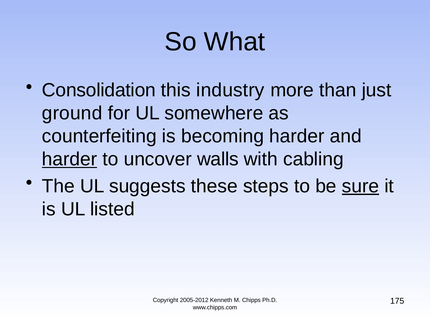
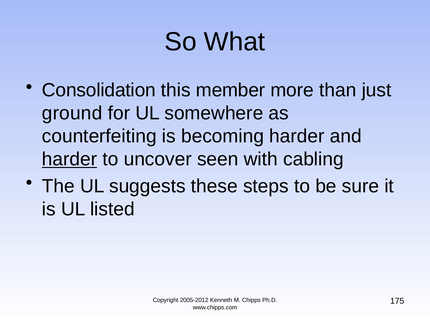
industry: industry -> member
walls: walls -> seen
sure underline: present -> none
